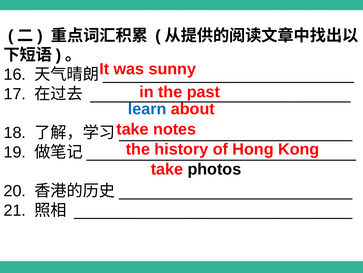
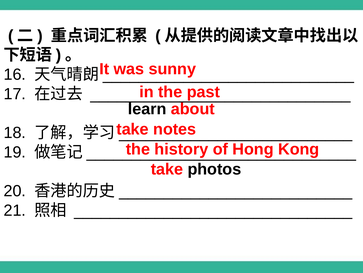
learn colour: blue -> black
